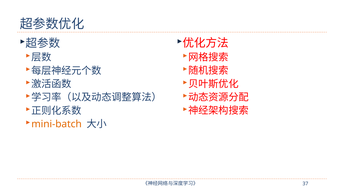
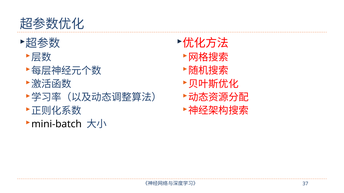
mini-batch colour: orange -> black
